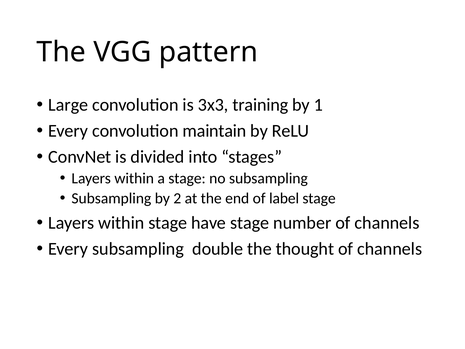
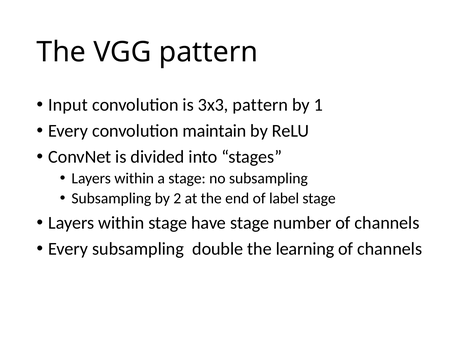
Large: Large -> Input
3x3 training: training -> pattern
thought: thought -> learning
